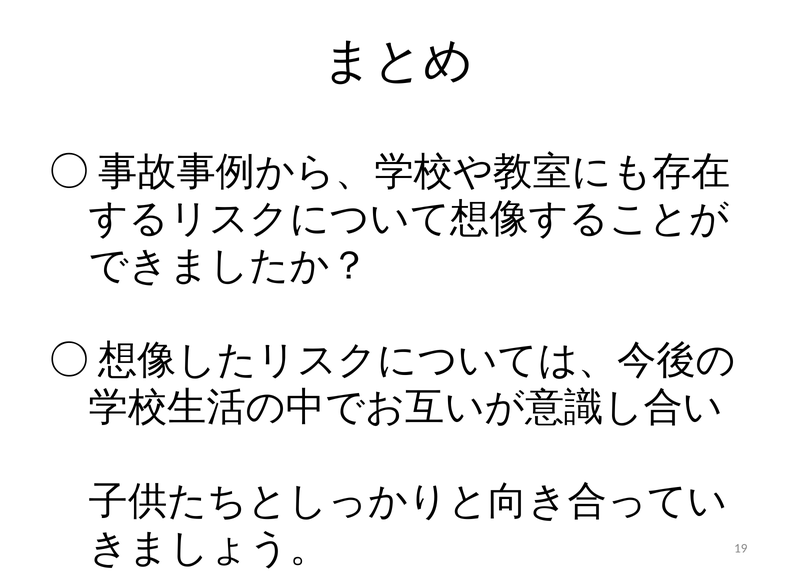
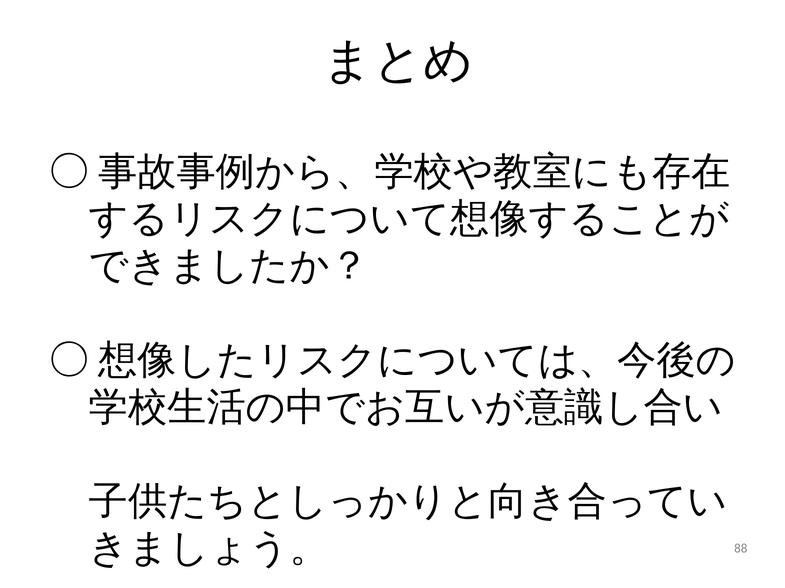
19: 19 -> 88
